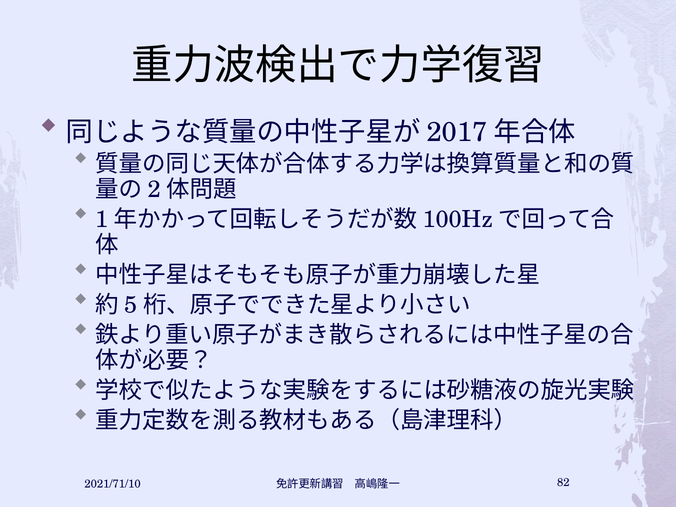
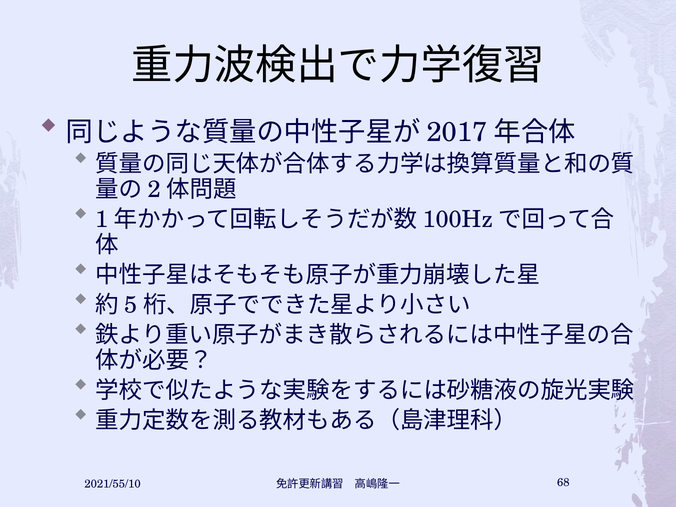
2021/71/10: 2021/71/10 -> 2021/55/10
82: 82 -> 68
